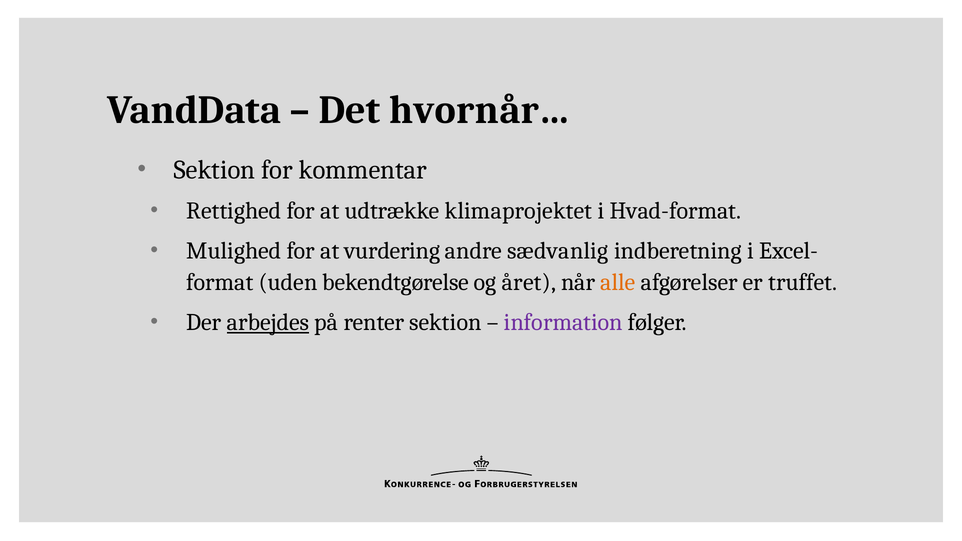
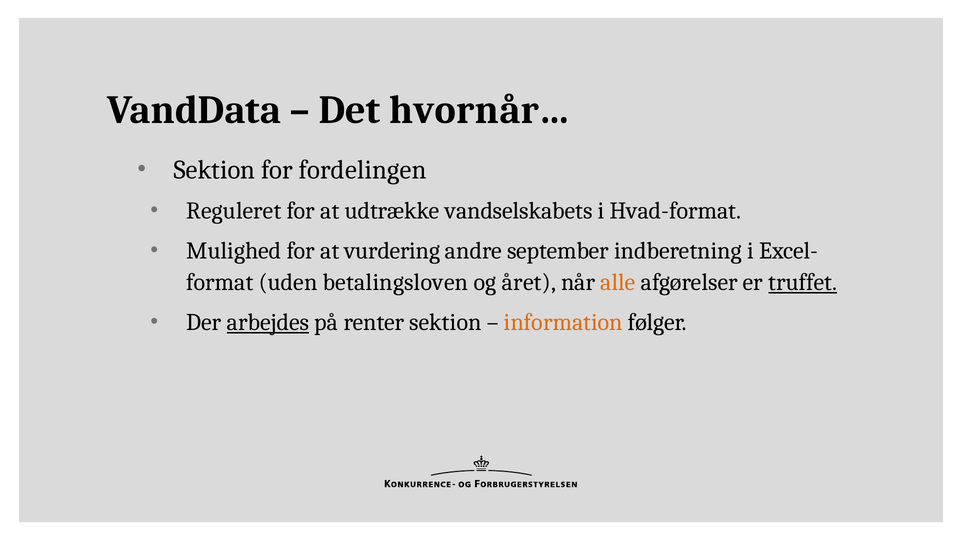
kommentar: kommentar -> fordelingen
Rettighed: Rettighed -> Reguleret
klimaprojektet: klimaprojektet -> vandselskabets
sædvanlig: sædvanlig -> september
bekendtgørelse: bekendtgørelse -> betalingsloven
truffet underline: none -> present
information colour: purple -> orange
